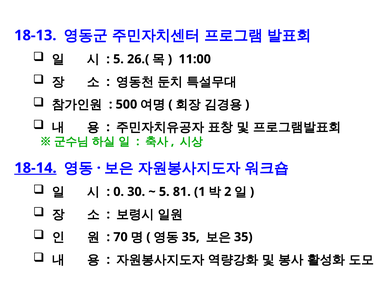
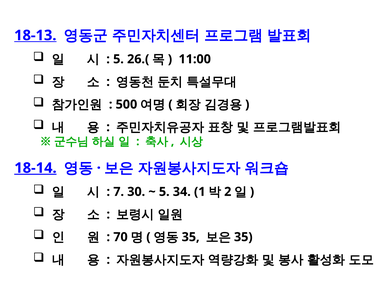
18-13 underline: none -> present
0: 0 -> 7
81: 81 -> 34
